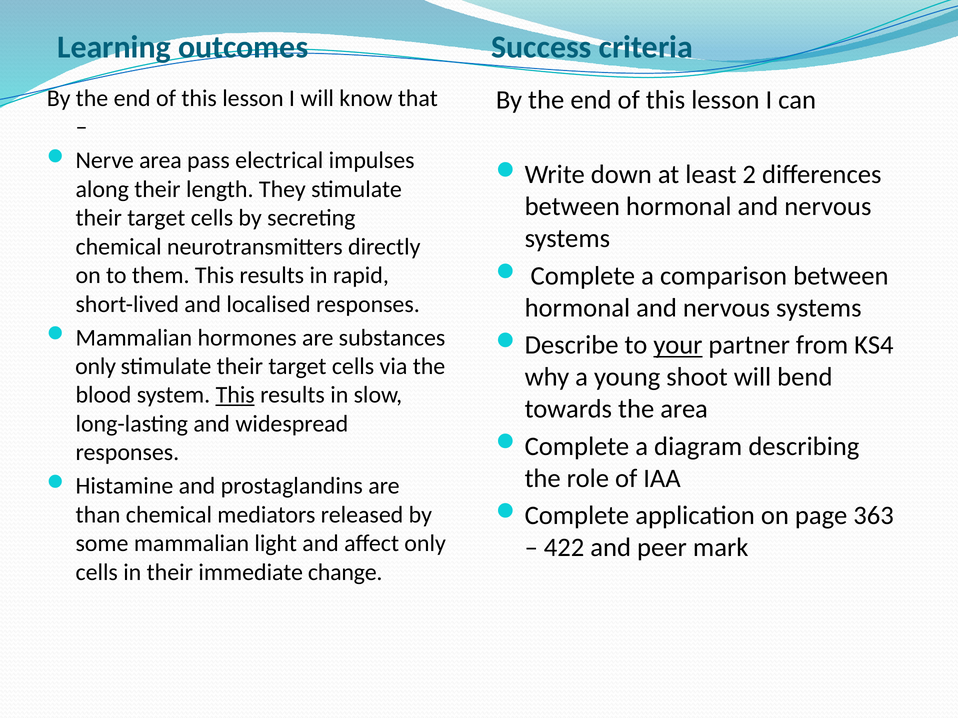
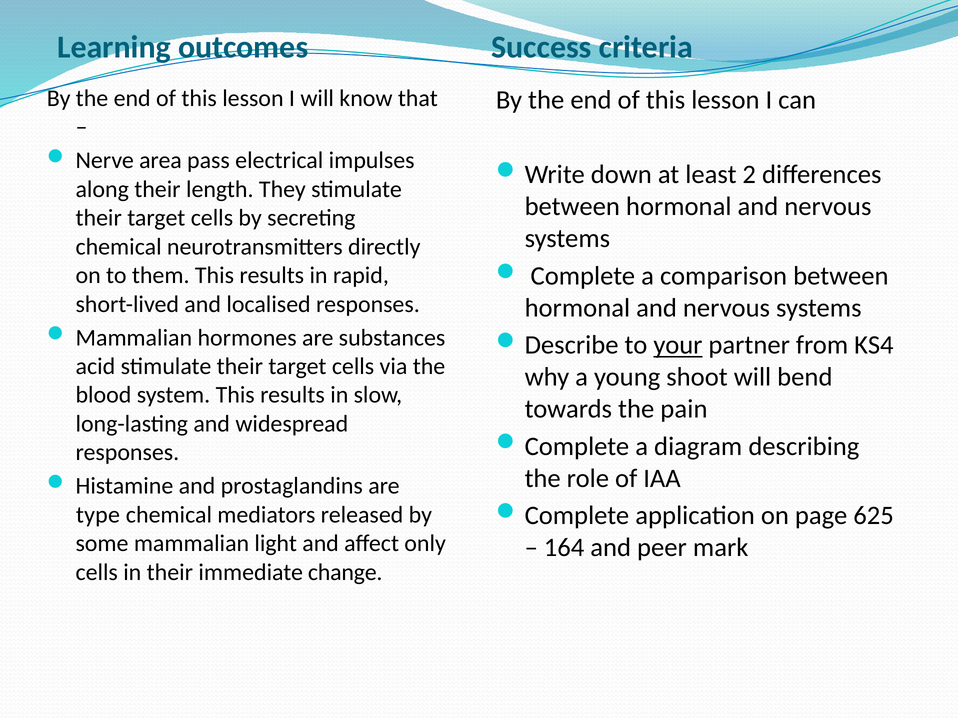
only at (96, 367): only -> acid
This at (235, 395) underline: present -> none
the area: area -> pain
363: 363 -> 625
than: than -> type
422: 422 -> 164
